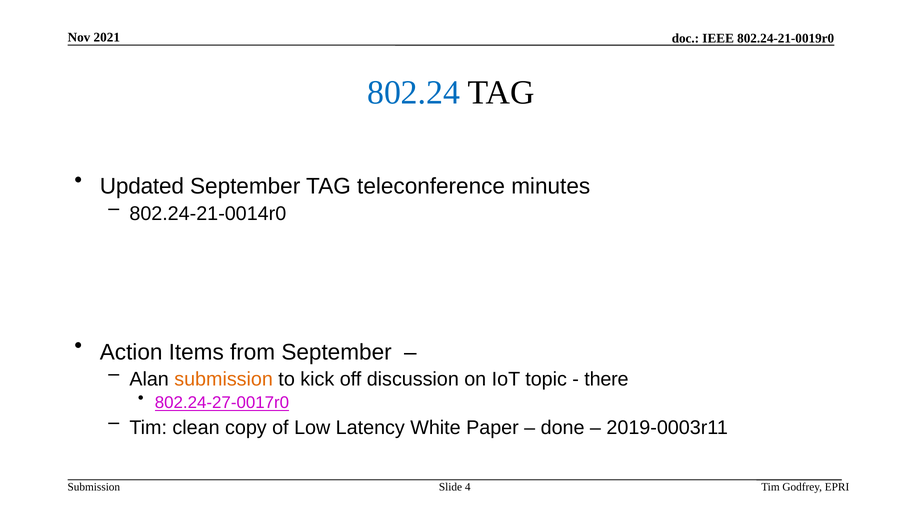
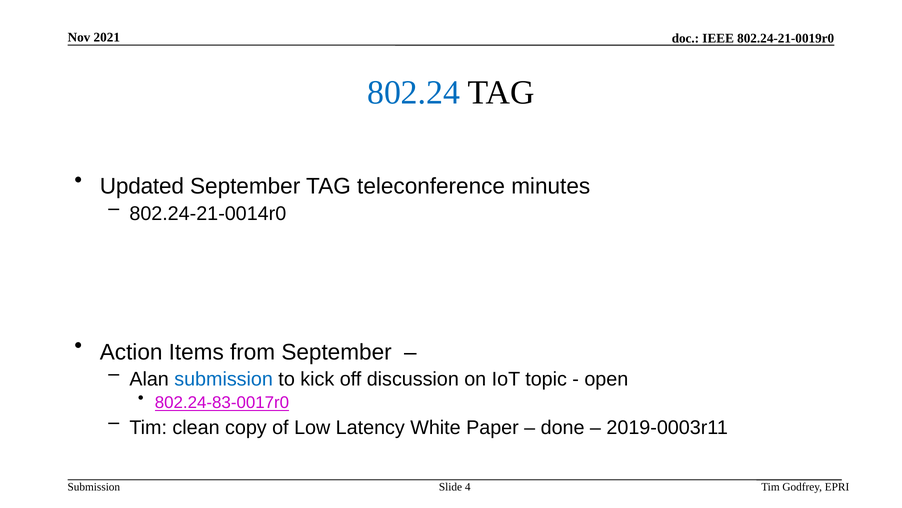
submission at (224, 379) colour: orange -> blue
there: there -> open
802.24-27-0017r0: 802.24-27-0017r0 -> 802.24-83-0017r0
